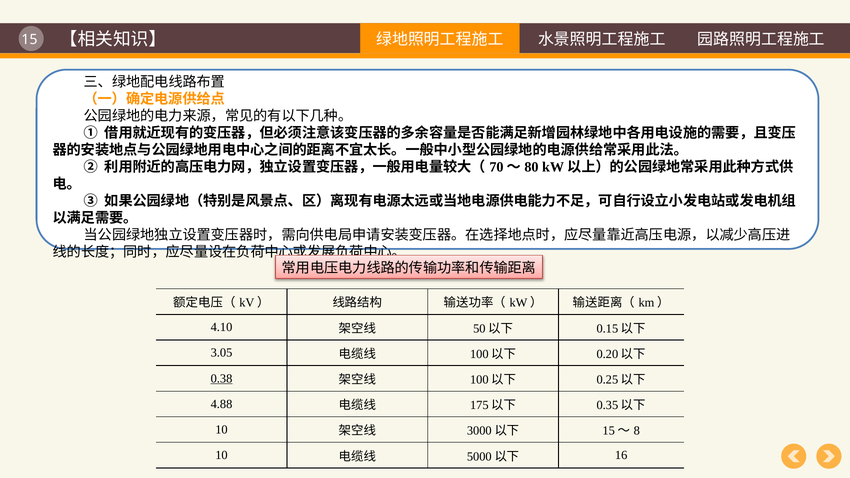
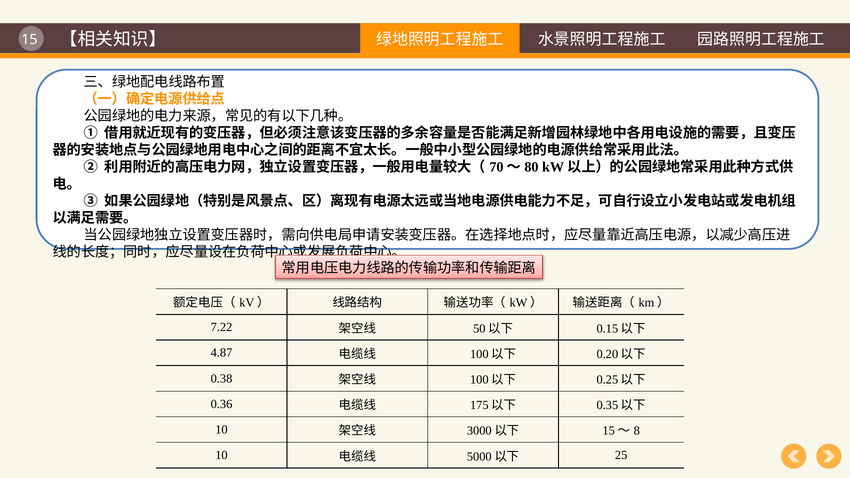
4.10: 4.10 -> 7.22
3.05: 3.05 -> 4.87
0.38 underline: present -> none
4.88: 4.88 -> 0.36
16: 16 -> 25
